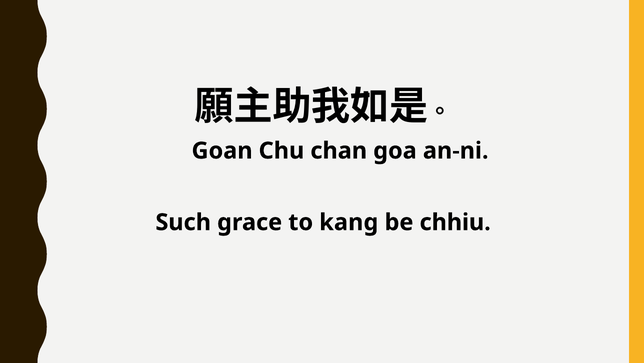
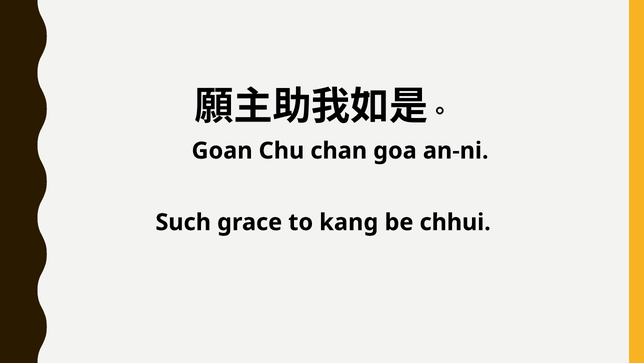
chhiu: chhiu -> chhui
